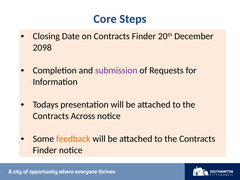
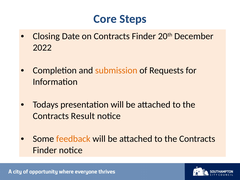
2098: 2098 -> 2022
submission colour: purple -> orange
Across: Across -> Result
